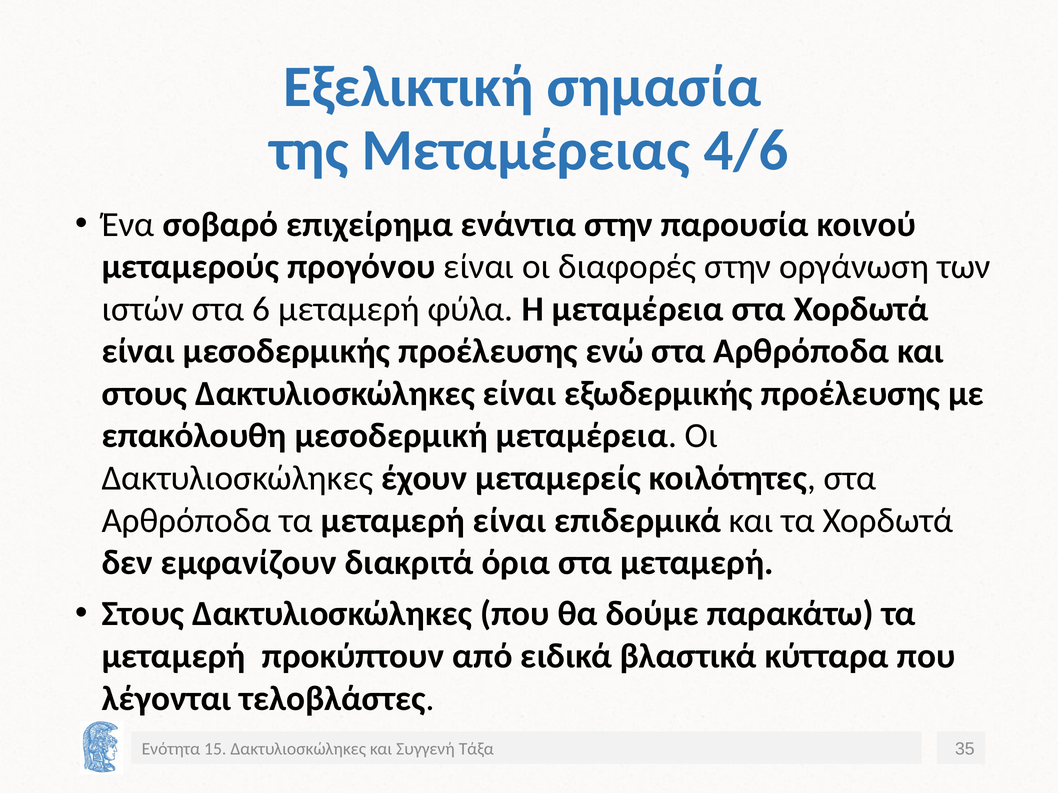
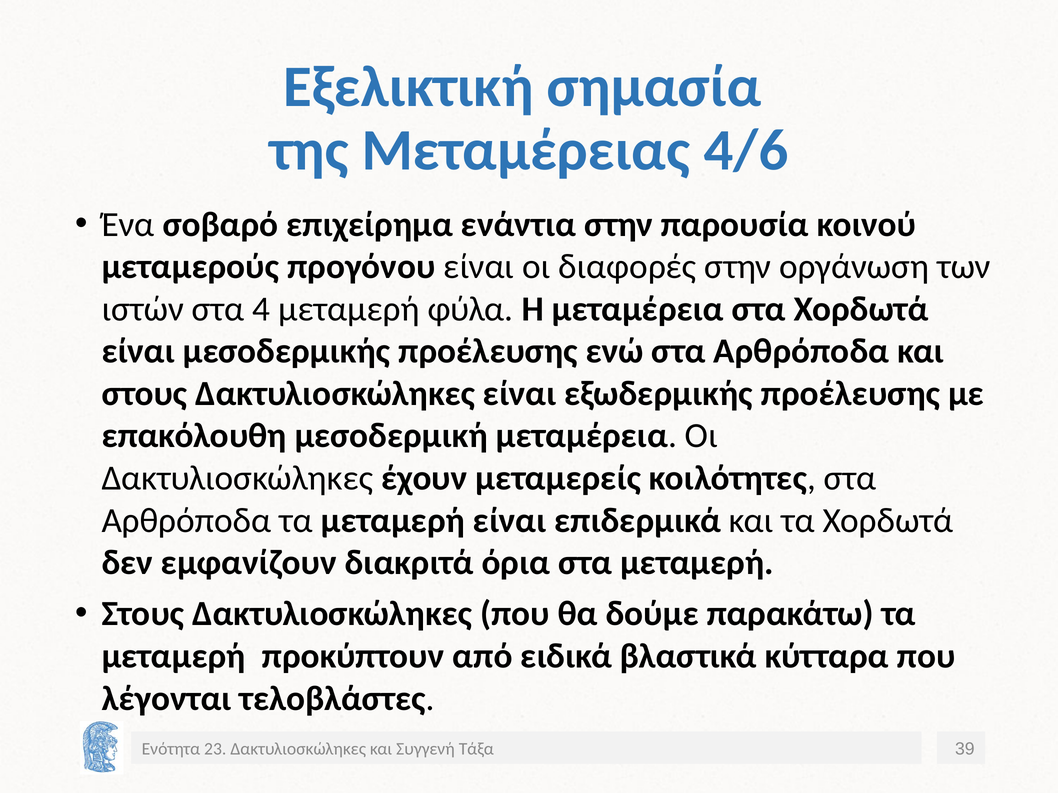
6: 6 -> 4
15: 15 -> 23
35: 35 -> 39
